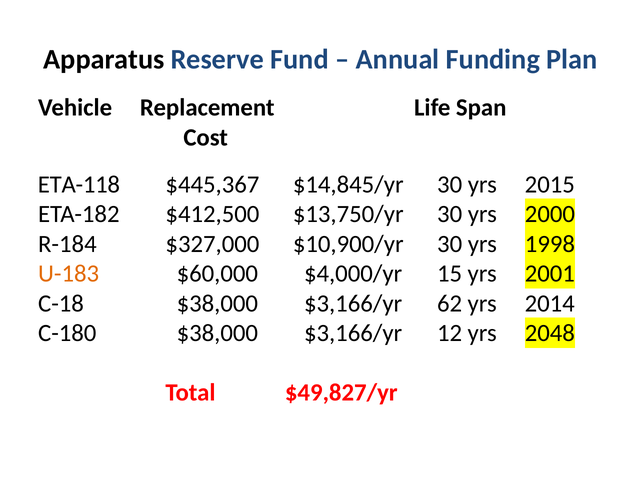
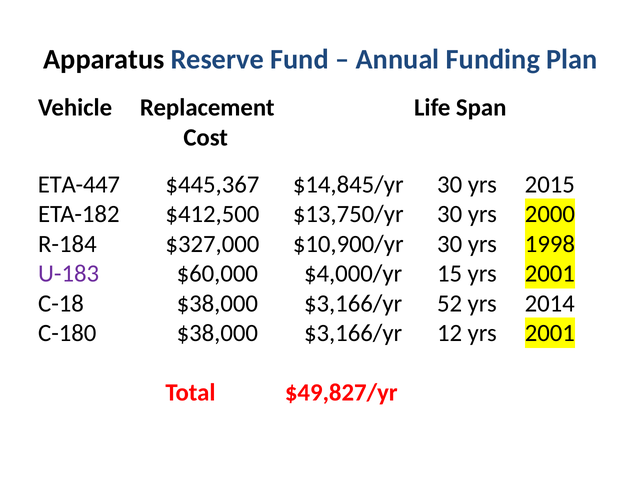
ETA-118: ETA-118 -> ETA-447
U-183 colour: orange -> purple
62: 62 -> 52
12 yrs 2048: 2048 -> 2001
